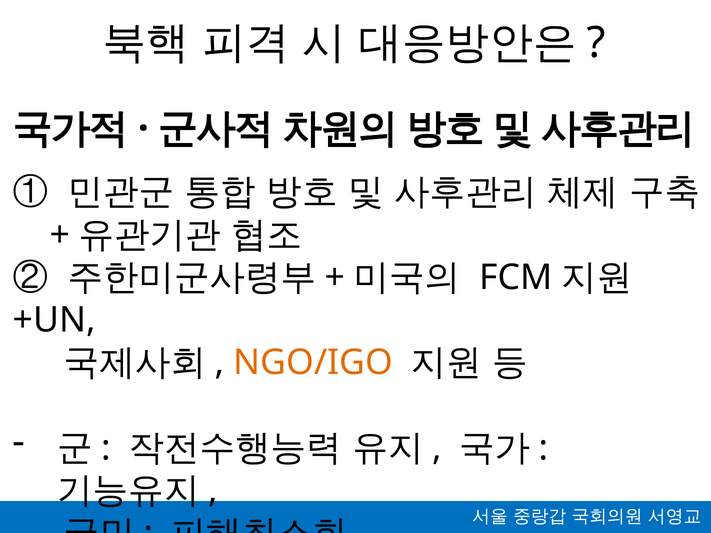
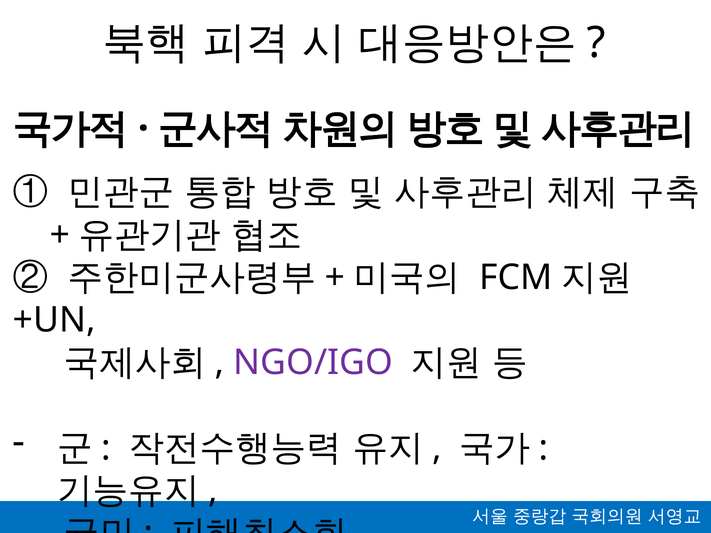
NGO/IGO colour: orange -> purple
